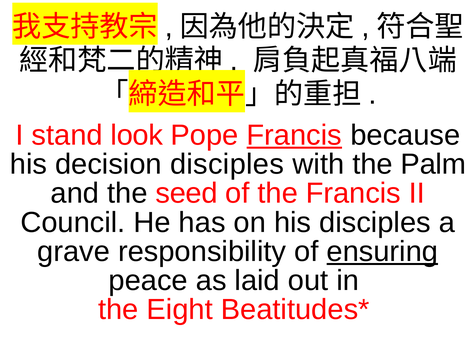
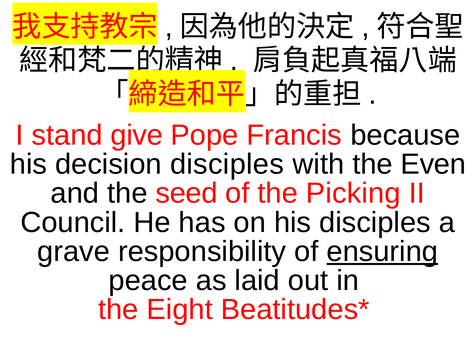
look: look -> give
Francis at (294, 135) underline: present -> none
Palm: Palm -> Even
the Francis: Francis -> Picking
